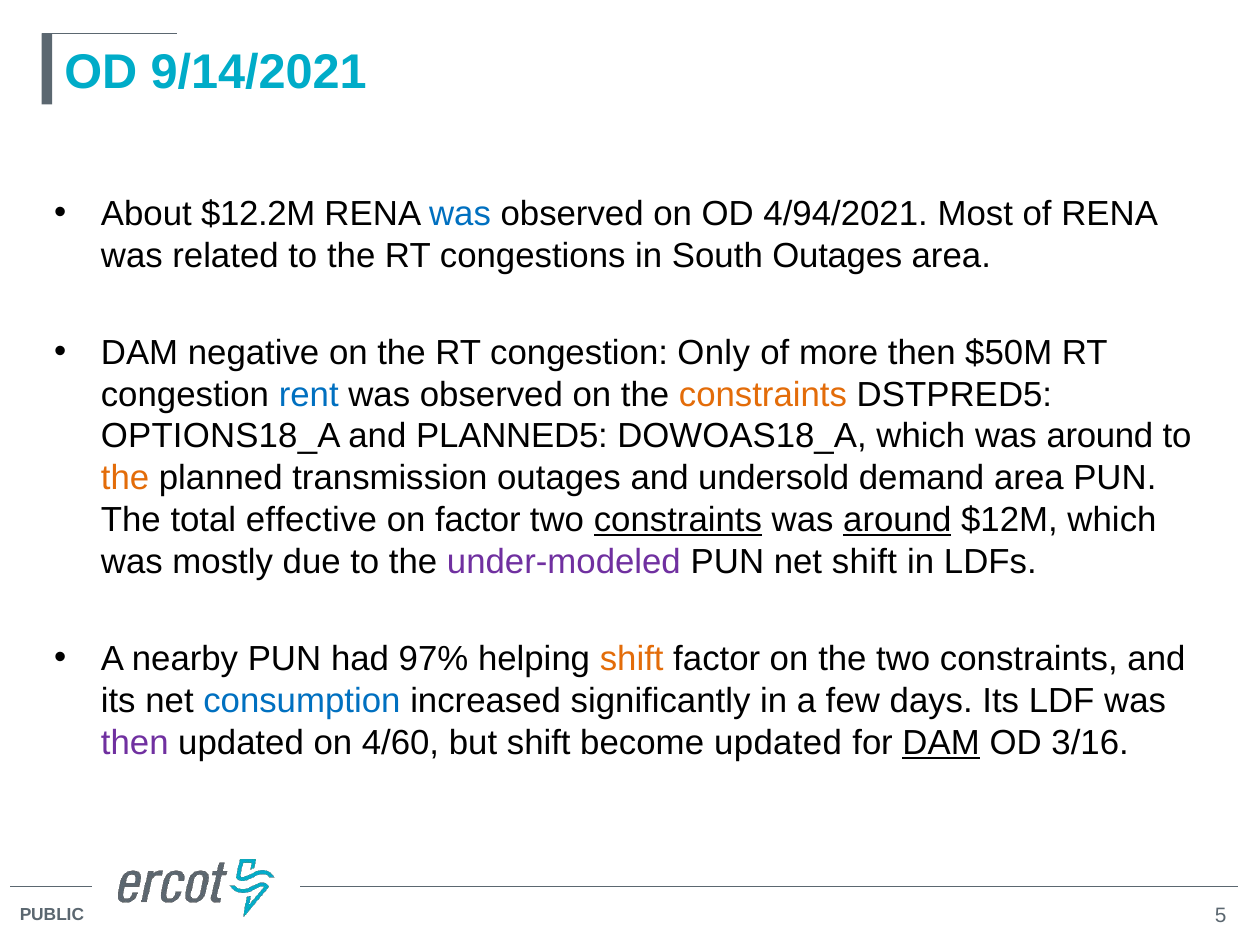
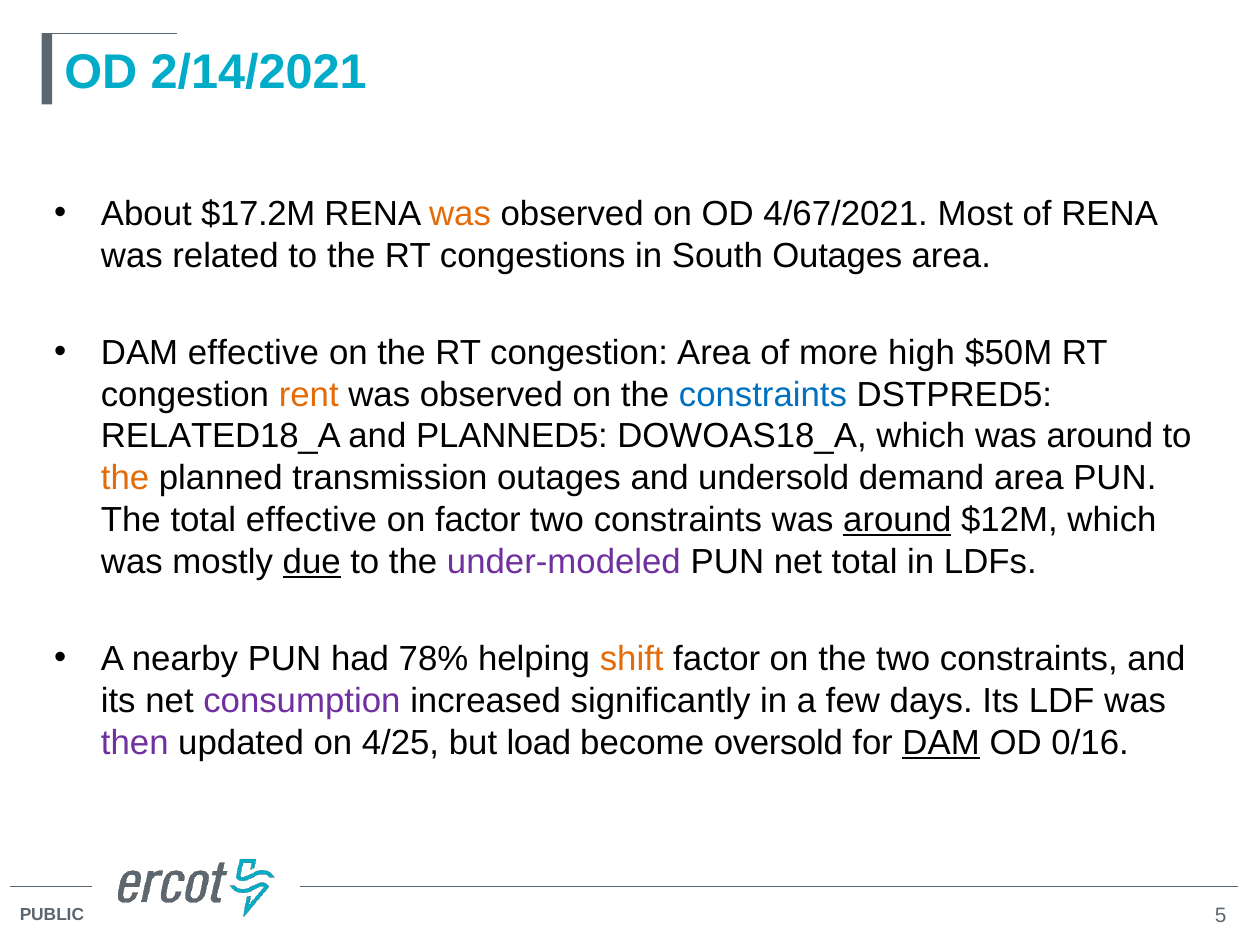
9/14/2021: 9/14/2021 -> 2/14/2021
$12.2M: $12.2M -> $17.2M
was at (460, 214) colour: blue -> orange
4/94/2021: 4/94/2021 -> 4/67/2021
DAM negative: negative -> effective
congestion Only: Only -> Area
more then: then -> high
rent colour: blue -> orange
constraints at (763, 394) colour: orange -> blue
OPTIONS18_A: OPTIONS18_A -> RELATED18_A
constraints at (678, 520) underline: present -> none
due underline: none -> present
net shift: shift -> total
97%: 97% -> 78%
consumption colour: blue -> purple
4/60: 4/60 -> 4/25
but shift: shift -> load
become updated: updated -> oversold
3/16: 3/16 -> 0/16
